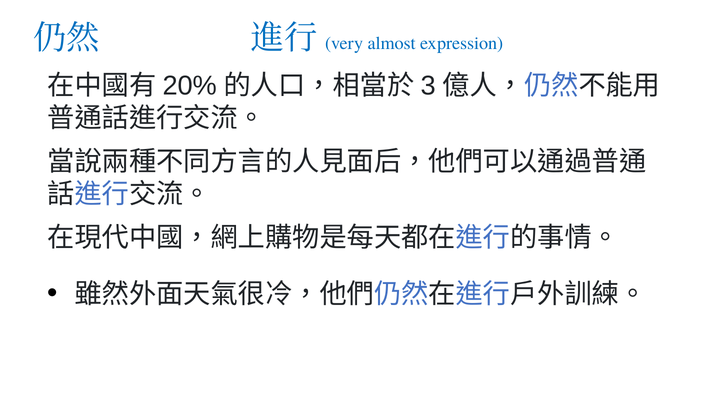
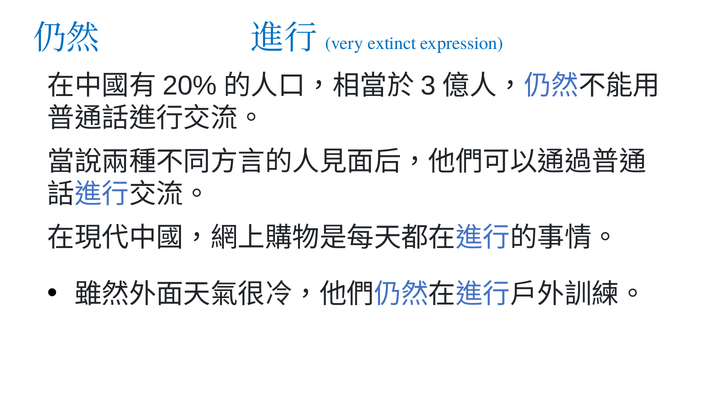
almost: almost -> extinct
